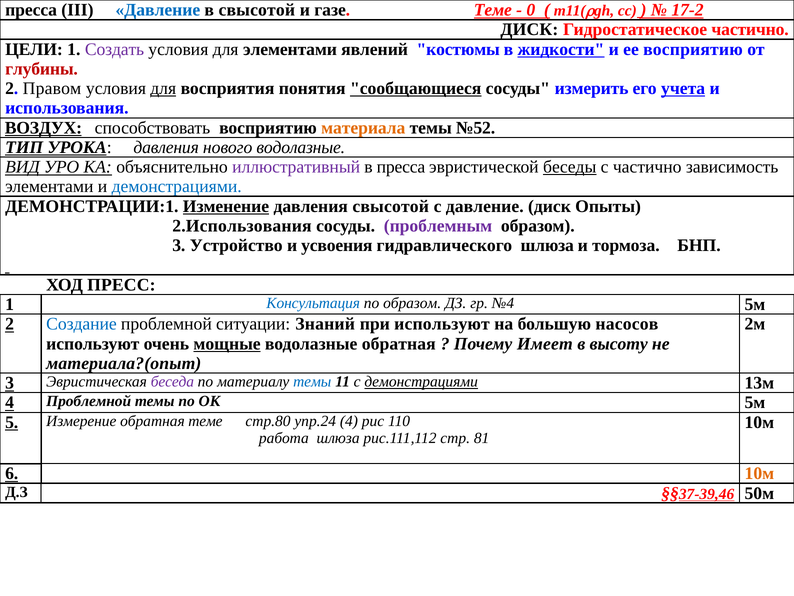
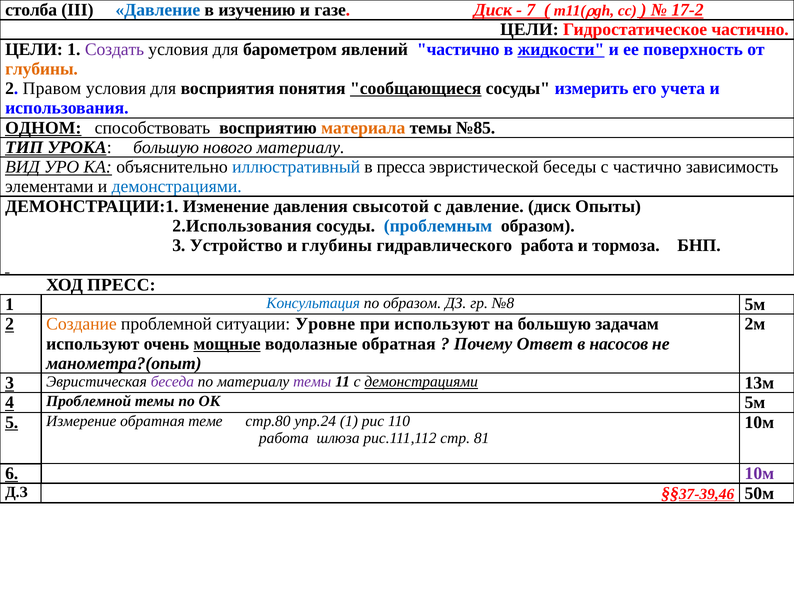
пресса at (31, 10): пресса -> столба
в свысотой: свысотой -> изучению
газе Теме: Теме -> Диск
0: 0 -> 7
ДИСК at (529, 30): ДИСК -> ЦЕЛИ
для элементами: элементами -> барометром
явлений костюмы: костюмы -> частично
ее восприятию: восприятию -> поверхность
глубины at (42, 69) colour: red -> orange
для at (163, 88) underline: present -> none
учета underline: present -> none
ВОЗДУХ: ВОЗДУХ -> ОДНОМ
№52: №52 -> №85
УРОКА давления: давления -> большую
нового водолазные: водолазные -> материалу
иллюстративный colour: purple -> blue
беседы underline: present -> none
Изменение underline: present -> none
проблемным colour: purple -> blue
и усвоения: усвоения -> глубины
гидравлического шлюза: шлюза -> работа
№4: №4 -> №8
Создание colour: blue -> orange
Знаний: Знаний -> Уровне
насосов: насосов -> задачам
Имеет: Имеет -> Ответ
высоту: высоту -> насосов
материала?(опыт: материала?(опыт -> манометра?(опыт
темы at (312, 381) colour: blue -> purple
упр.24 4: 4 -> 1
10м at (759, 473) colour: orange -> purple
